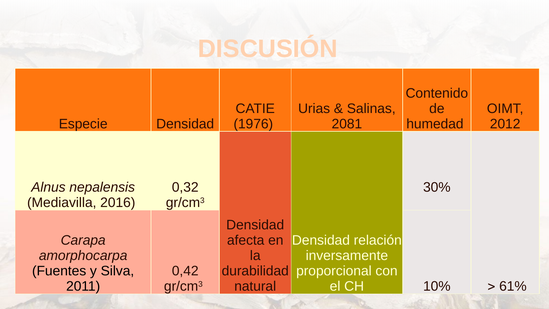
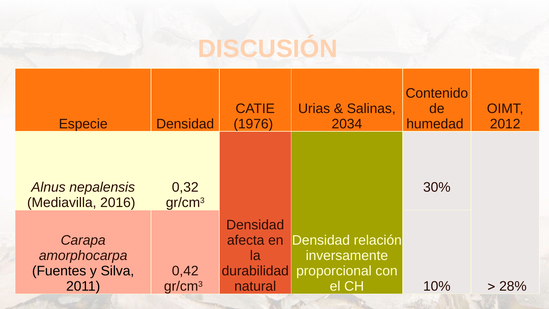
2081: 2081 -> 2034
61%: 61% -> 28%
